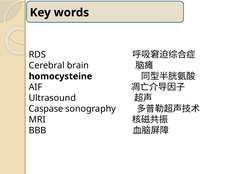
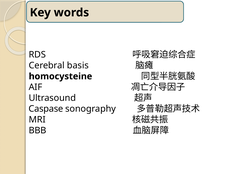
brain: brain -> basis
